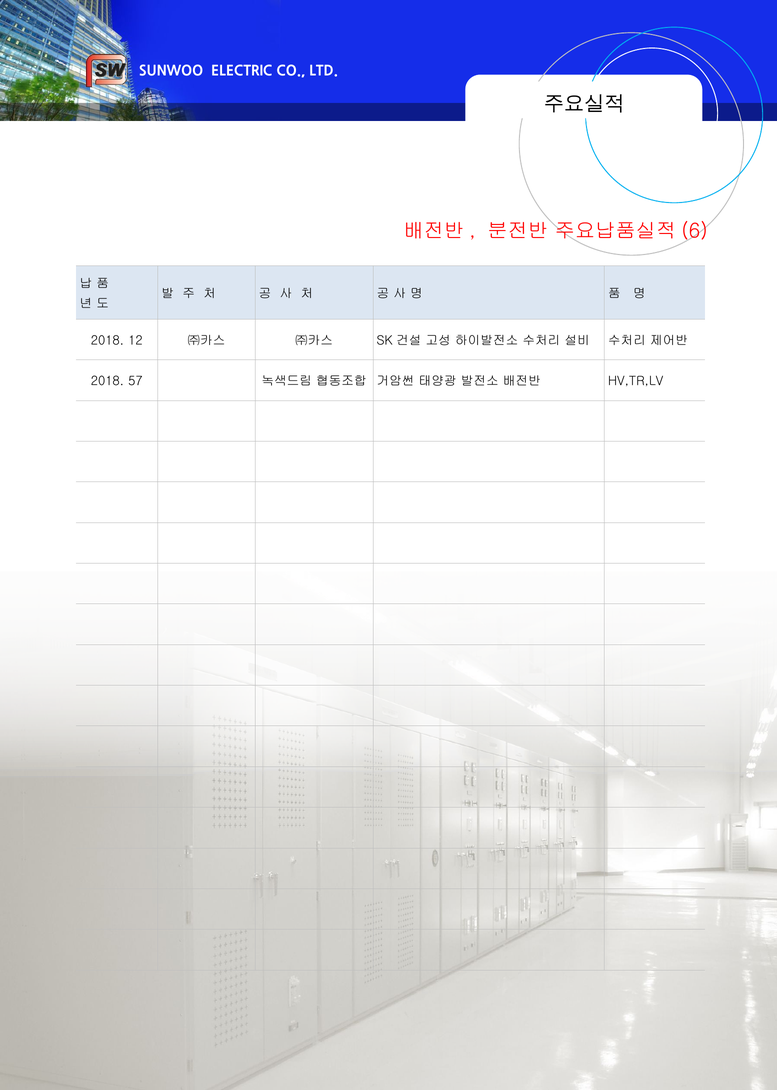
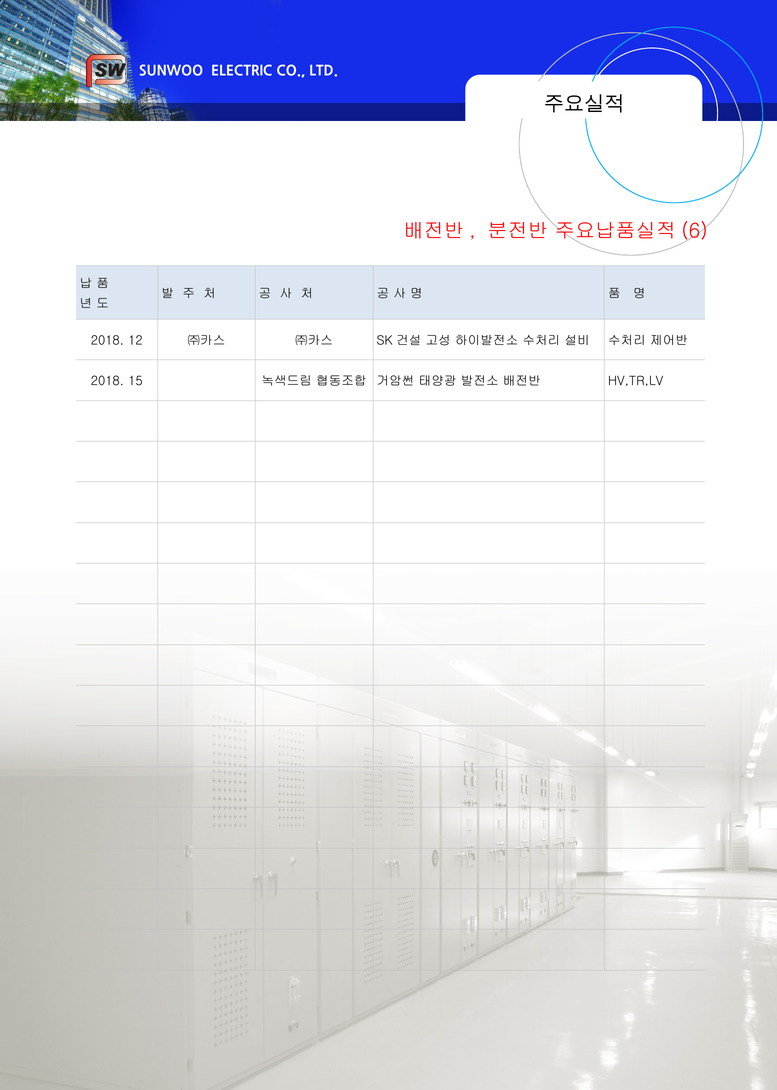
57: 57 -> 15
